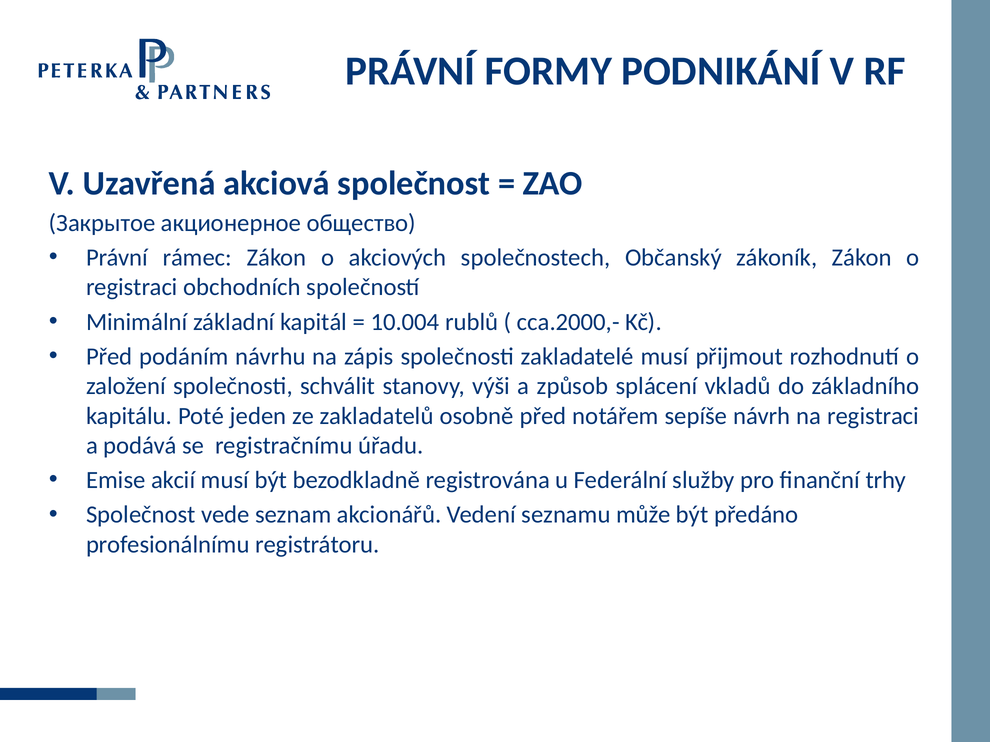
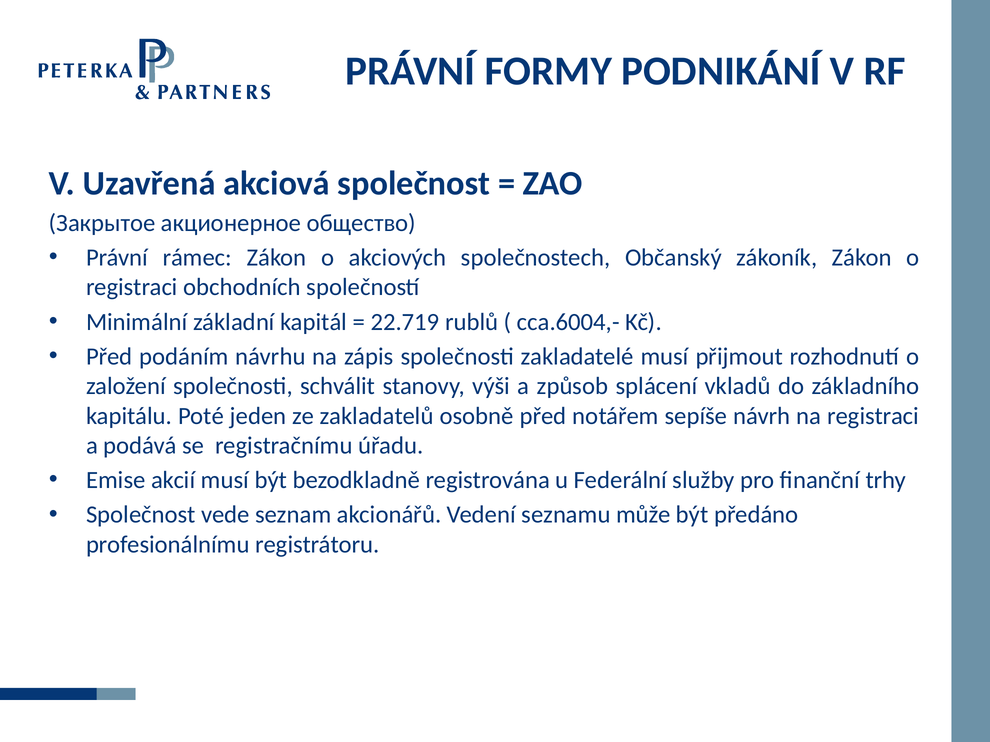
10.004: 10.004 -> 22.719
cca.2000,-: cca.2000,- -> cca.6004,-
